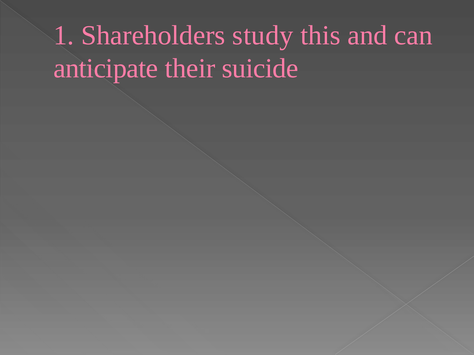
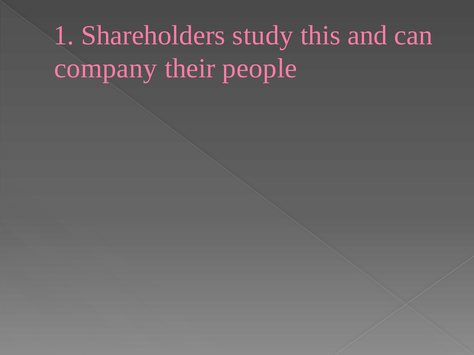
anticipate: anticipate -> company
suicide: suicide -> people
